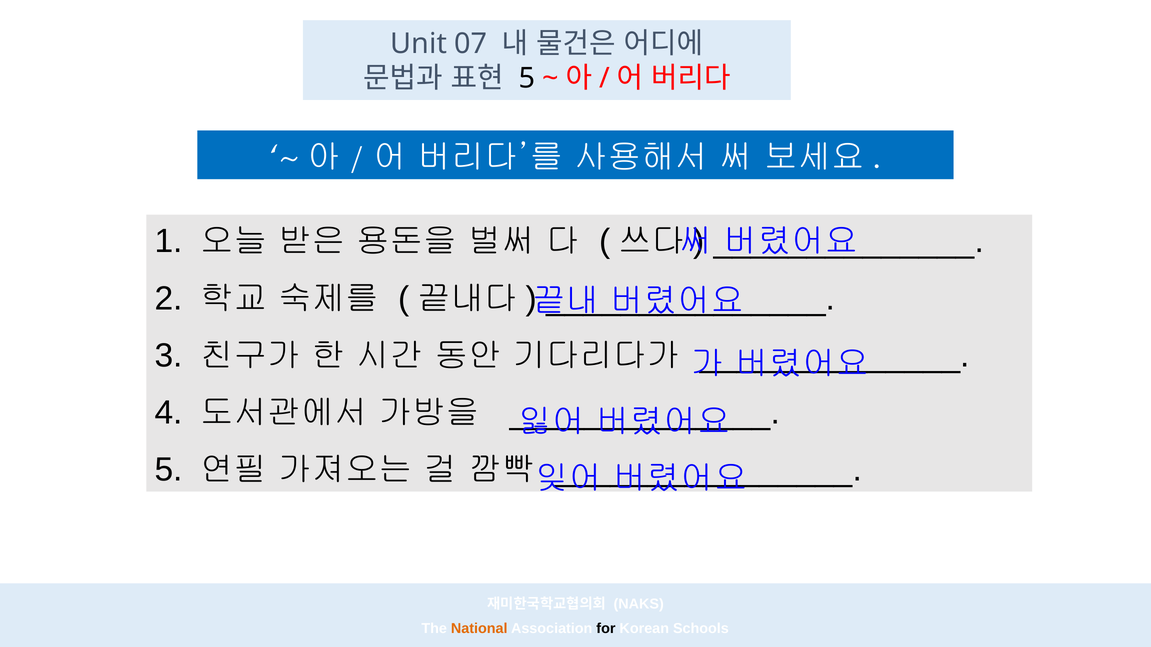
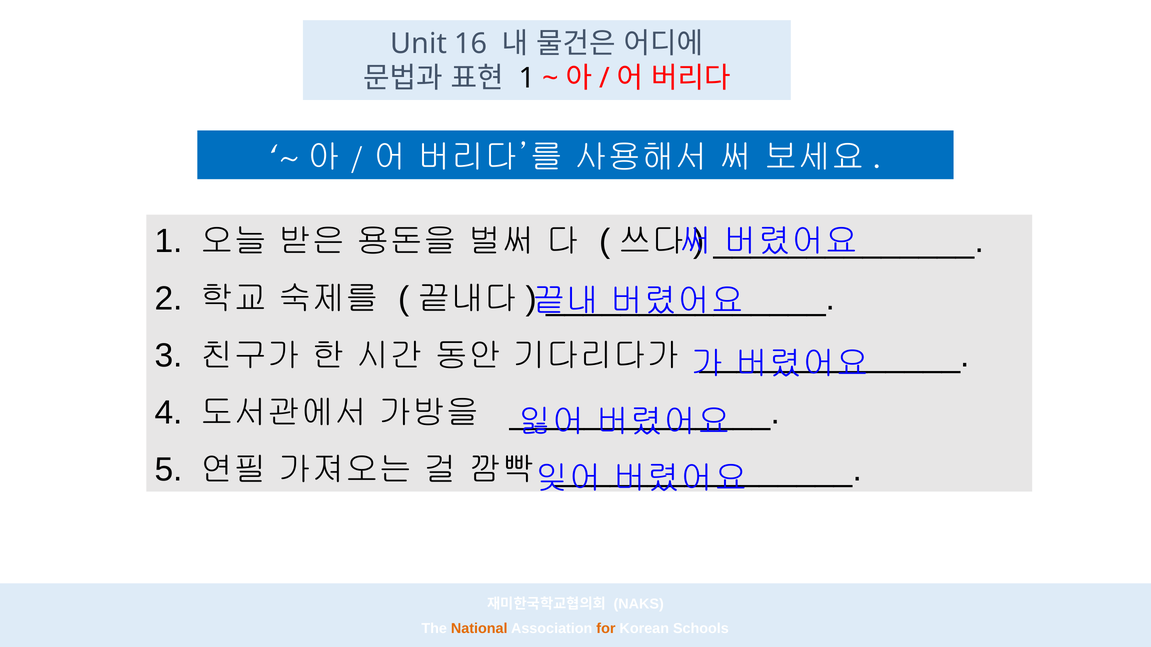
07: 07 -> 16
5 at (527, 78): 5 -> 1
for colour: black -> orange
